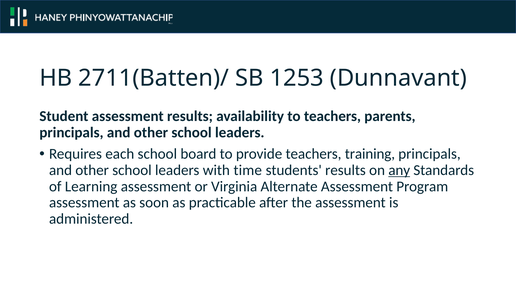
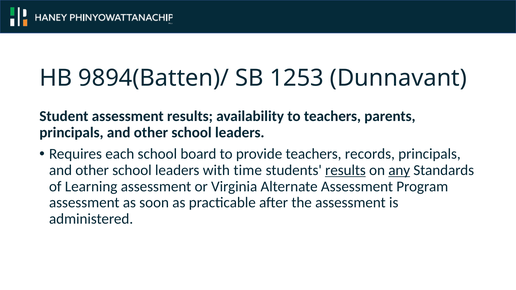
2711(Batten)/: 2711(Batten)/ -> 9894(Batten)/
training: training -> records
results at (345, 170) underline: none -> present
